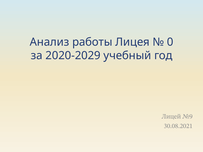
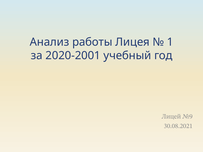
0: 0 -> 1
2020-2029: 2020-2029 -> 2020-2001
